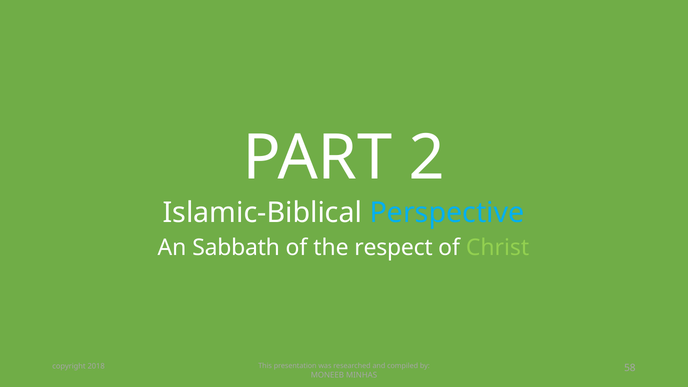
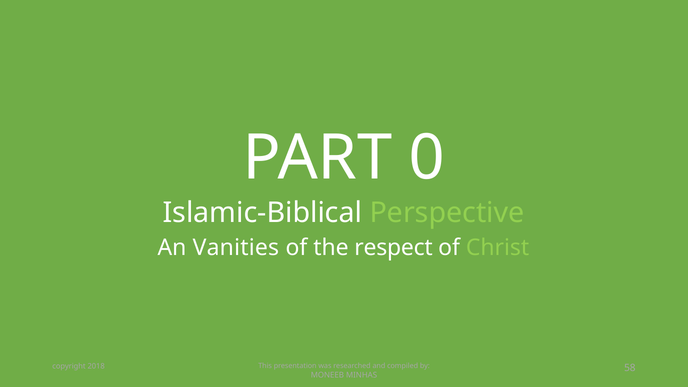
2: 2 -> 0
Perspective colour: light blue -> light green
Sabbath: Sabbath -> Vanities
